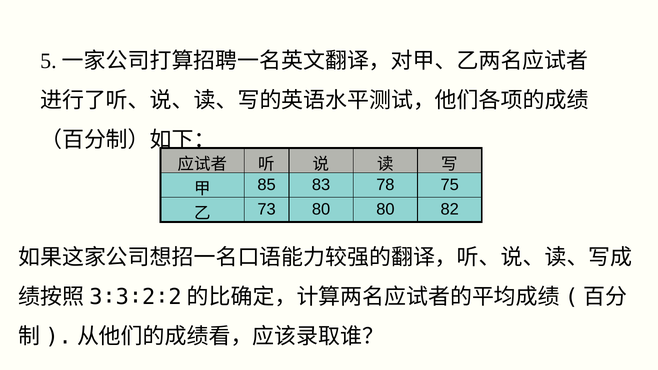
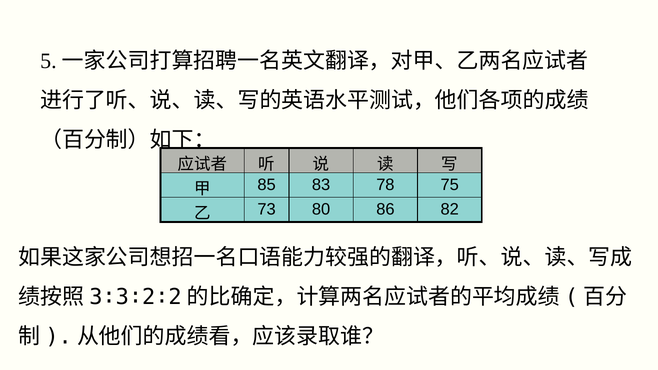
80 80: 80 -> 86
